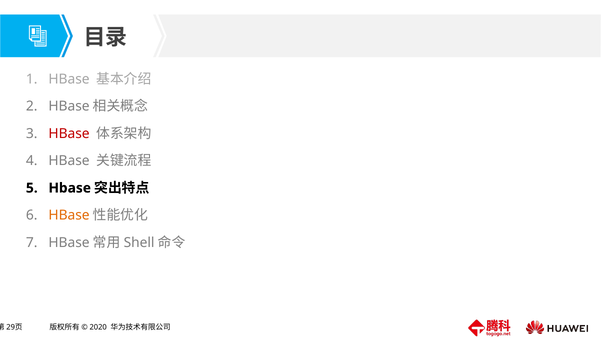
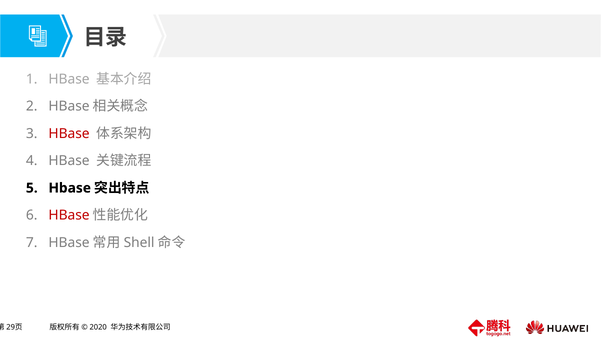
HBase at (69, 215) colour: orange -> red
